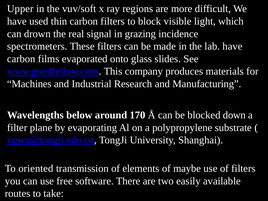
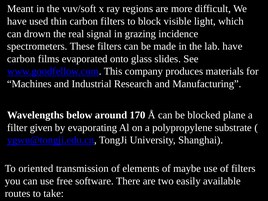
Upper: Upper -> Meant
down: down -> plane
plane: plane -> given
